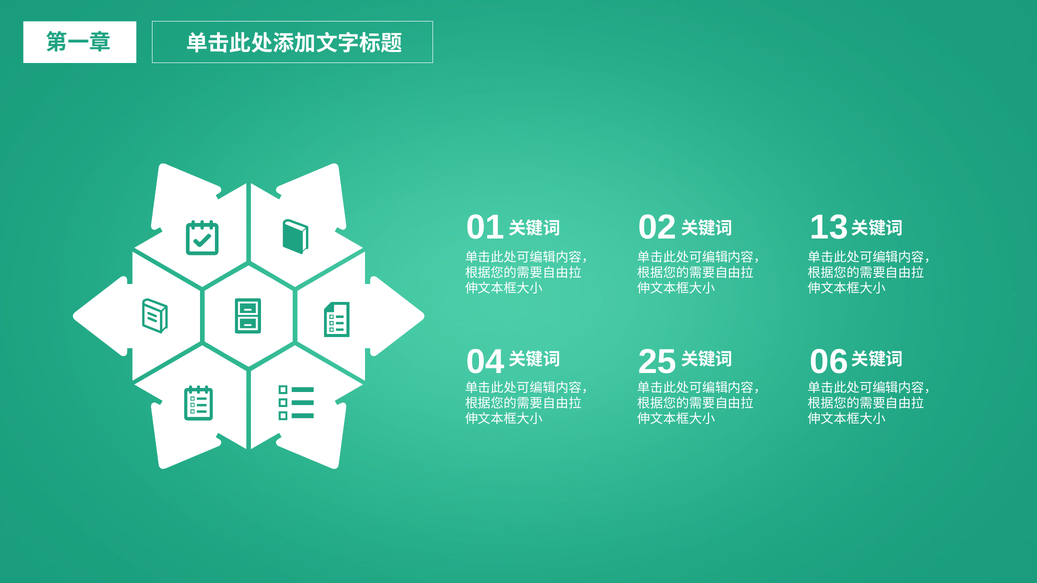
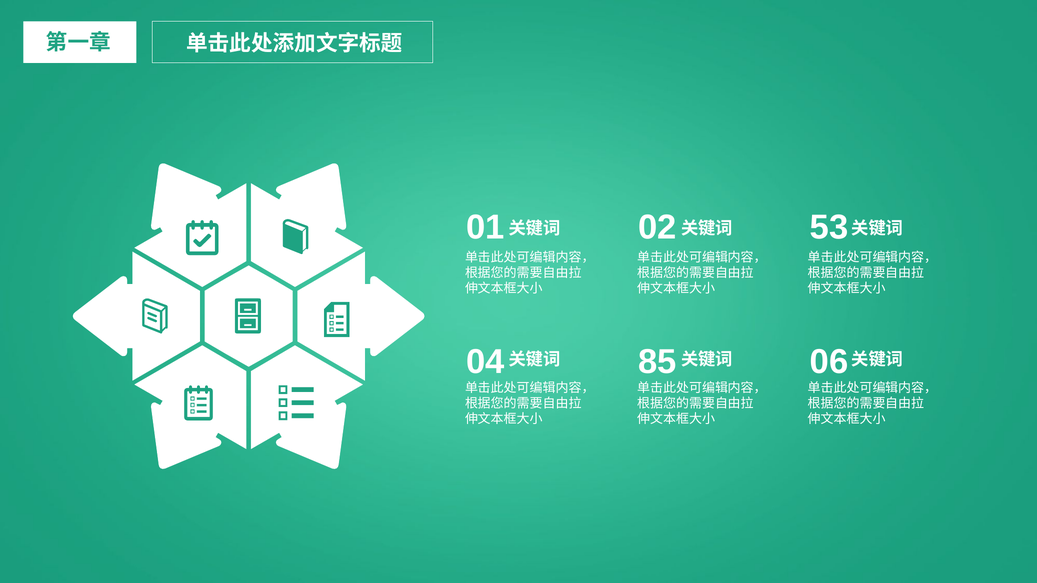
13: 13 -> 53
25: 25 -> 85
